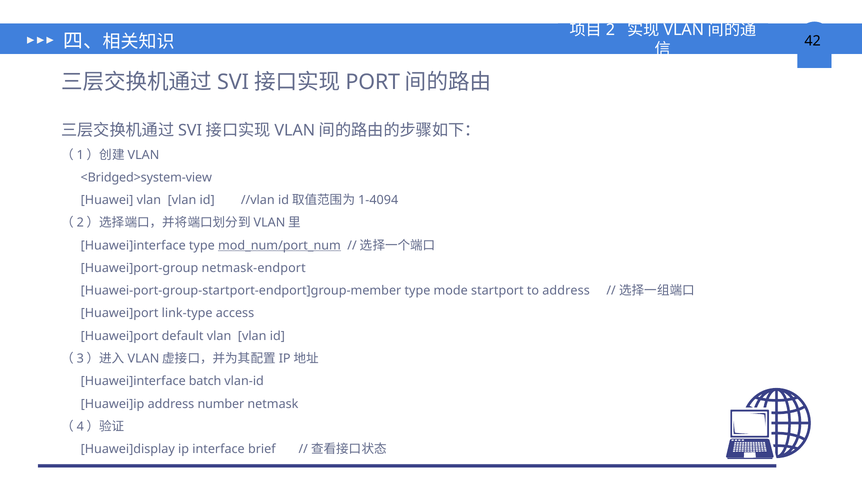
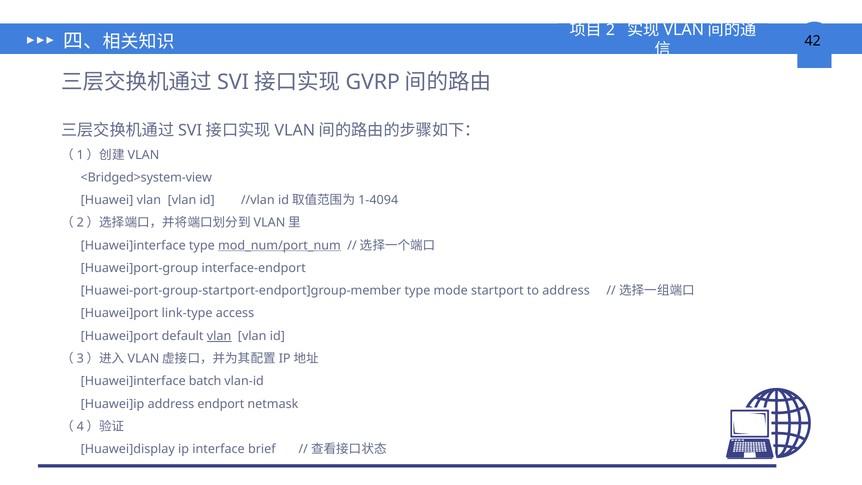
PORT: PORT -> GVRP
netmask-endport: netmask-endport -> interface-endport
vlan at (219, 336) underline: none -> present
number: number -> endport
